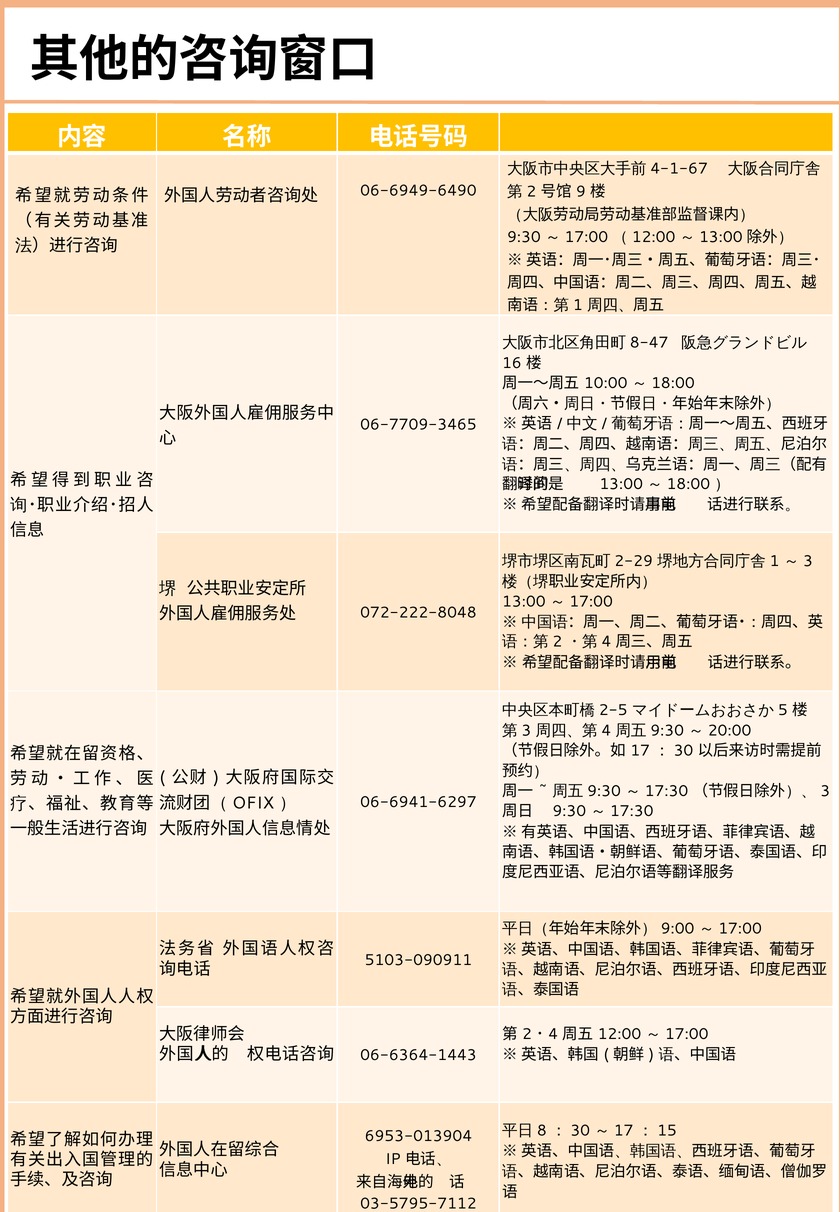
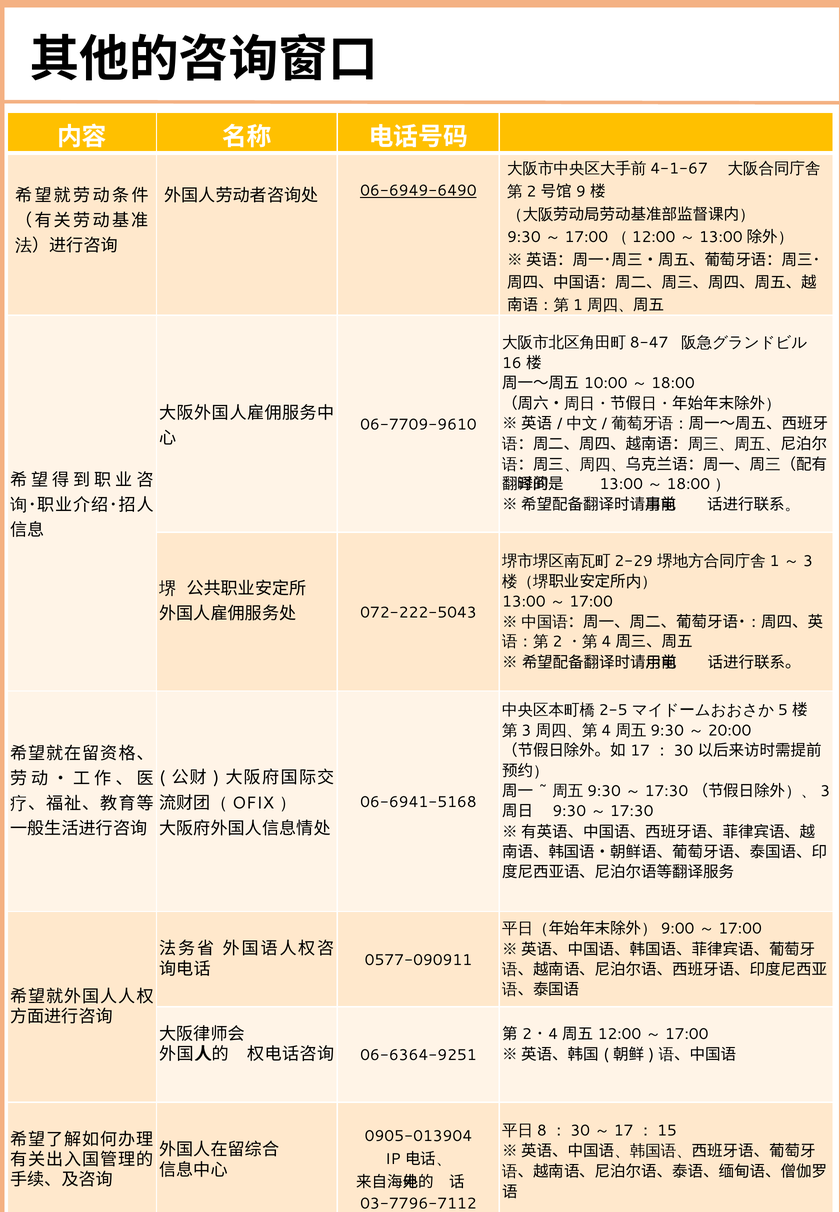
06-6949-6490 underline: none -> present
06-7709-3465: 06-7709-3465 -> 06-7709-9610
072-222-8048: 072-222-8048 -> 072-222-5043
06-6941-6297: 06-6941-6297 -> 06-6941-5168
5103-090911: 5103-090911 -> 0577-090911
06-6364-1443: 06-6364-1443 -> 06-6364-9251
6953-013904: 6953-013904 -> 0905-013904
03-5795-7112: 03-5795-7112 -> 03-7796-7112
